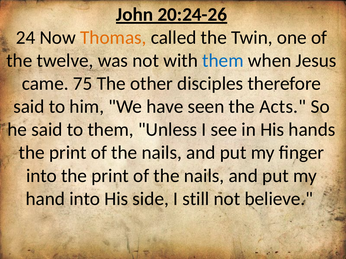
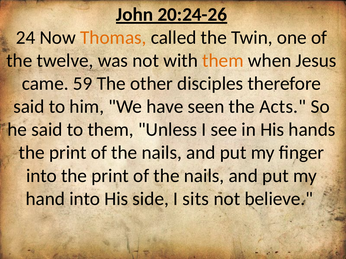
them at (223, 61) colour: blue -> orange
75: 75 -> 59
still: still -> sits
